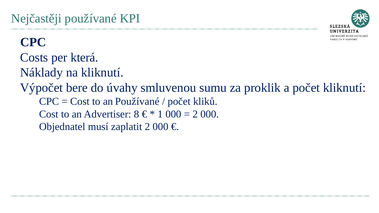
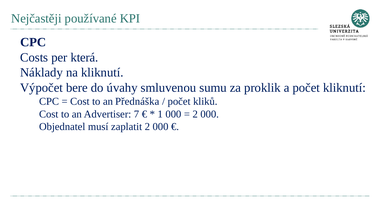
an Používané: Používané -> Přednáška
8: 8 -> 7
